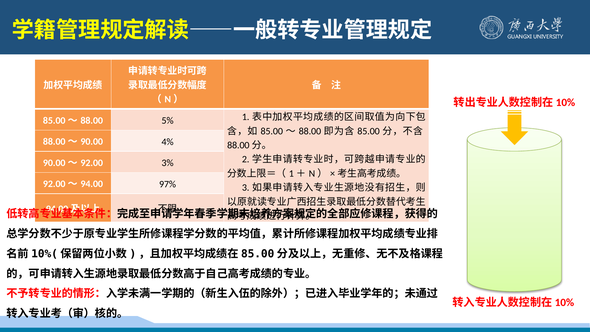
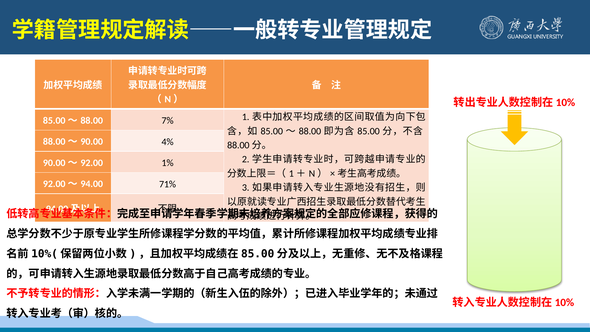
5%: 5% -> 7%
3%: 3% -> 1%
97%: 97% -> 71%
